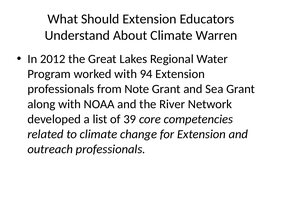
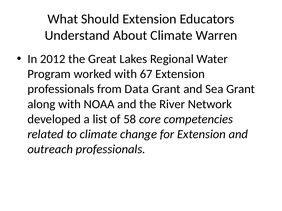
94: 94 -> 67
Note: Note -> Data
39: 39 -> 58
